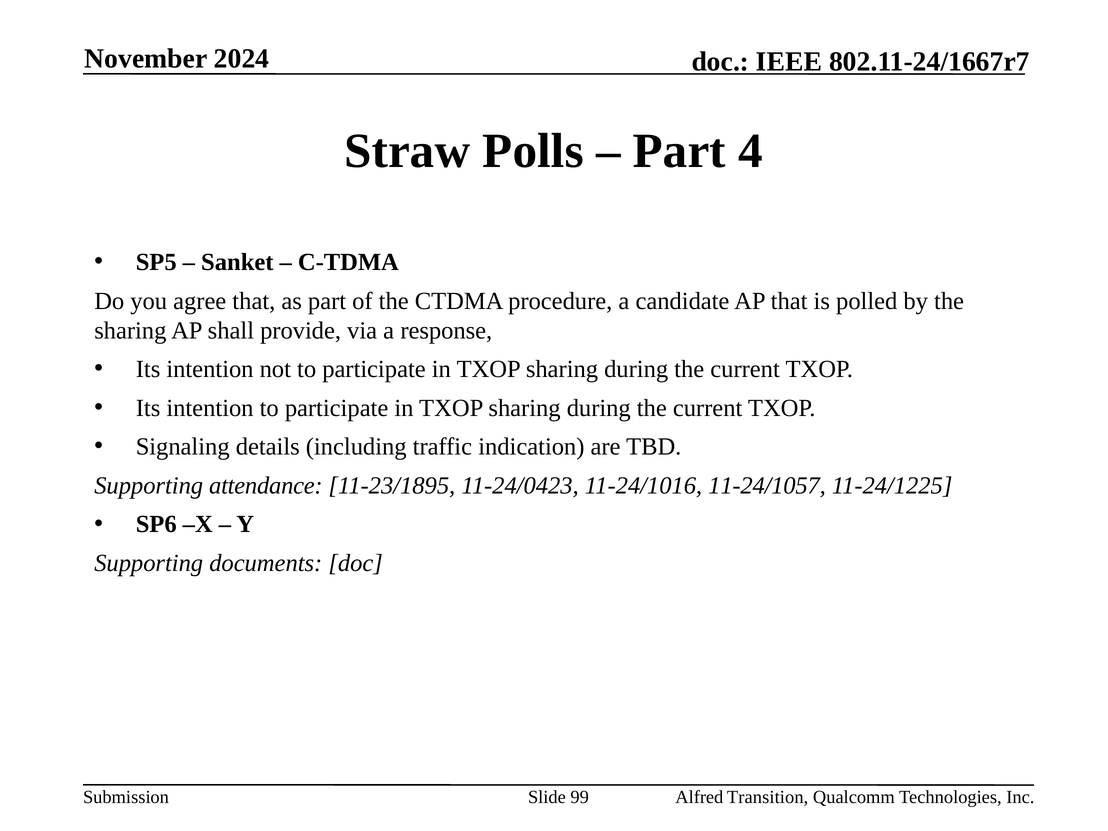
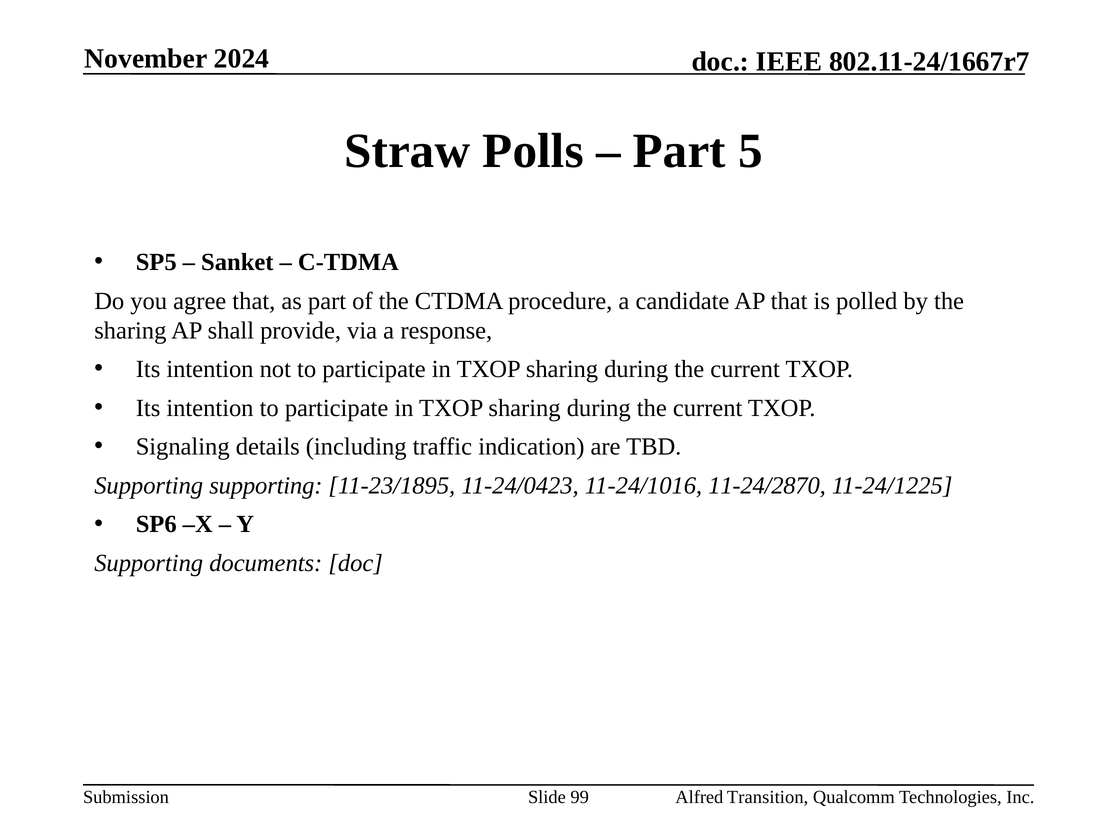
4: 4 -> 5
Supporting attendance: attendance -> supporting
11-24/1057: 11-24/1057 -> 11-24/2870
